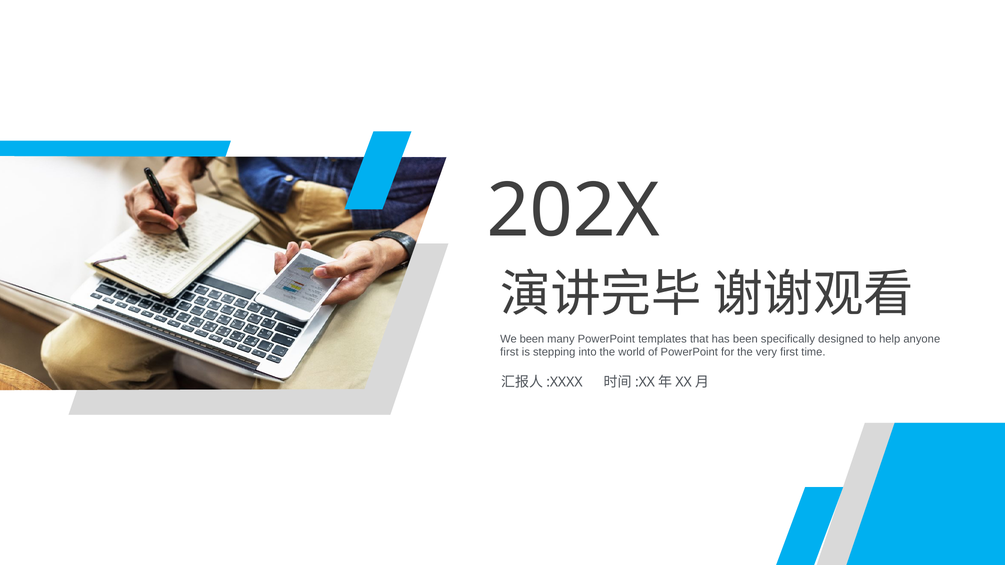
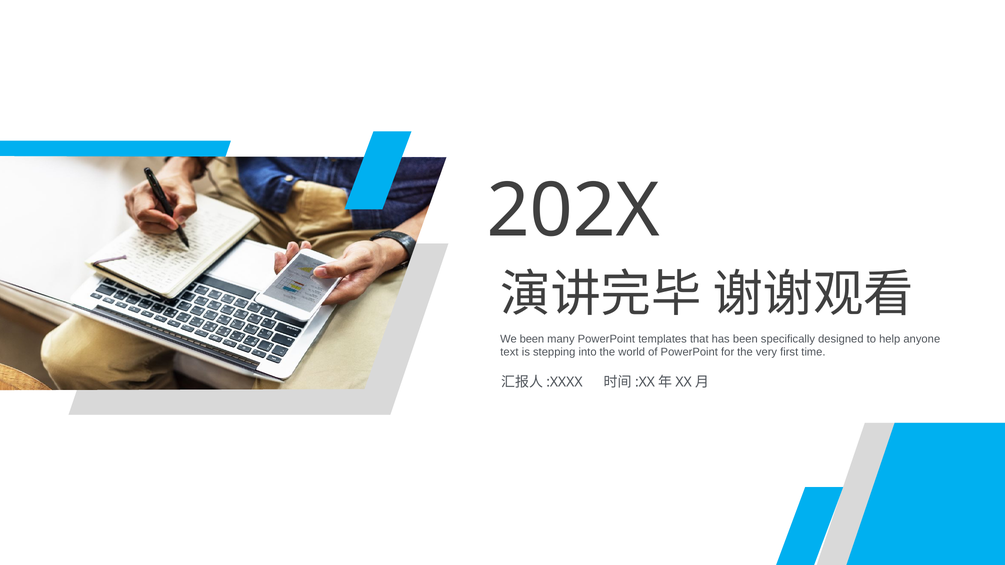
first at (509, 352): first -> text
